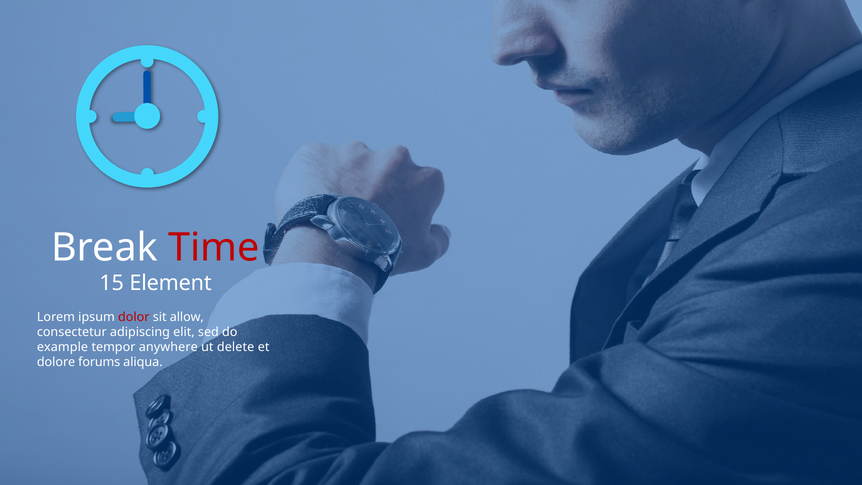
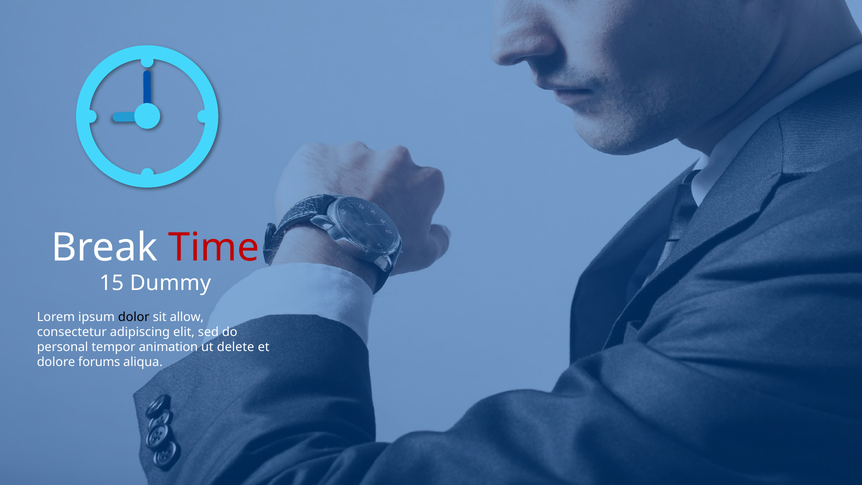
Element: Element -> Dummy
dolor colour: red -> black
example: example -> personal
anywhere: anywhere -> animation
